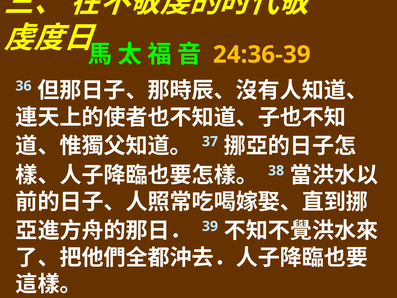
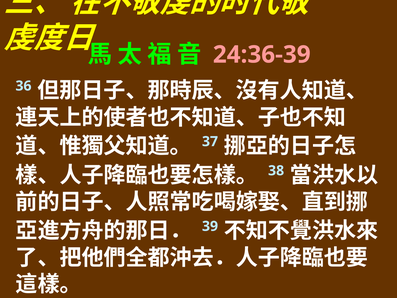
24:36-39 colour: yellow -> pink
